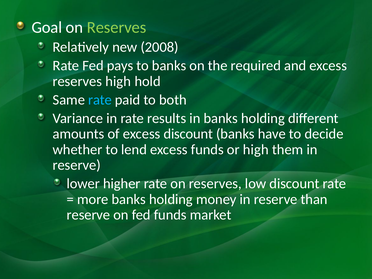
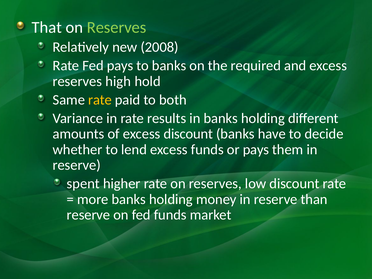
Goal: Goal -> That
rate at (100, 100) colour: light blue -> yellow
or high: high -> pays
lower: lower -> spent
